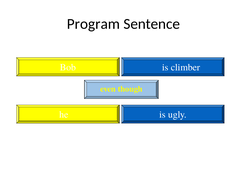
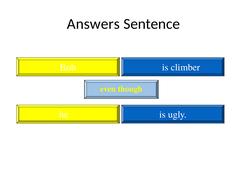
Program: Program -> Answers
